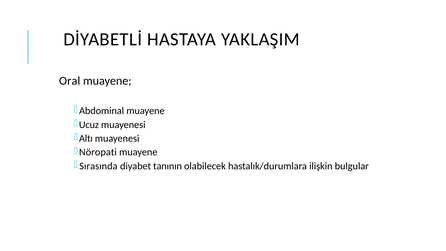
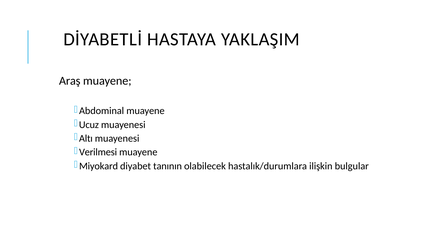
Oral: Oral -> Araş
Nöropati: Nöropati -> Verilmesi
Sırasında: Sırasında -> Miyokard
